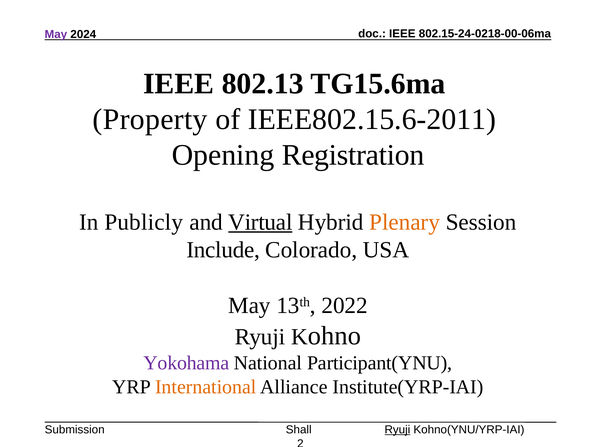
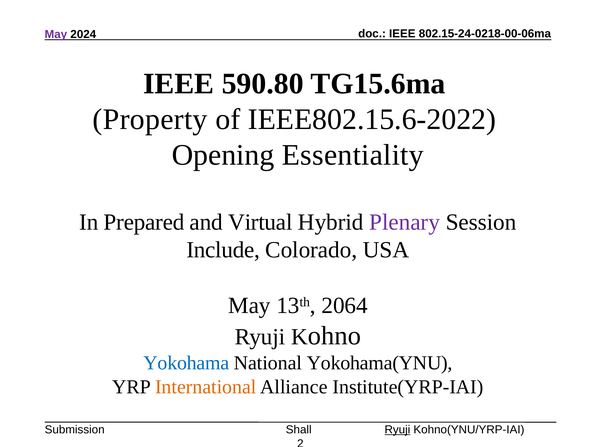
802.13: 802.13 -> 590.80
IEEE802.15.6-2011: IEEE802.15.6-2011 -> IEEE802.15.6-2022
Registration: Registration -> Essentiality
Publicly: Publicly -> Prepared
Virtual underline: present -> none
Plenary colour: orange -> purple
2022: 2022 -> 2064
Yokohama colour: purple -> blue
Participant(YNU: Participant(YNU -> Yokohama(YNU
